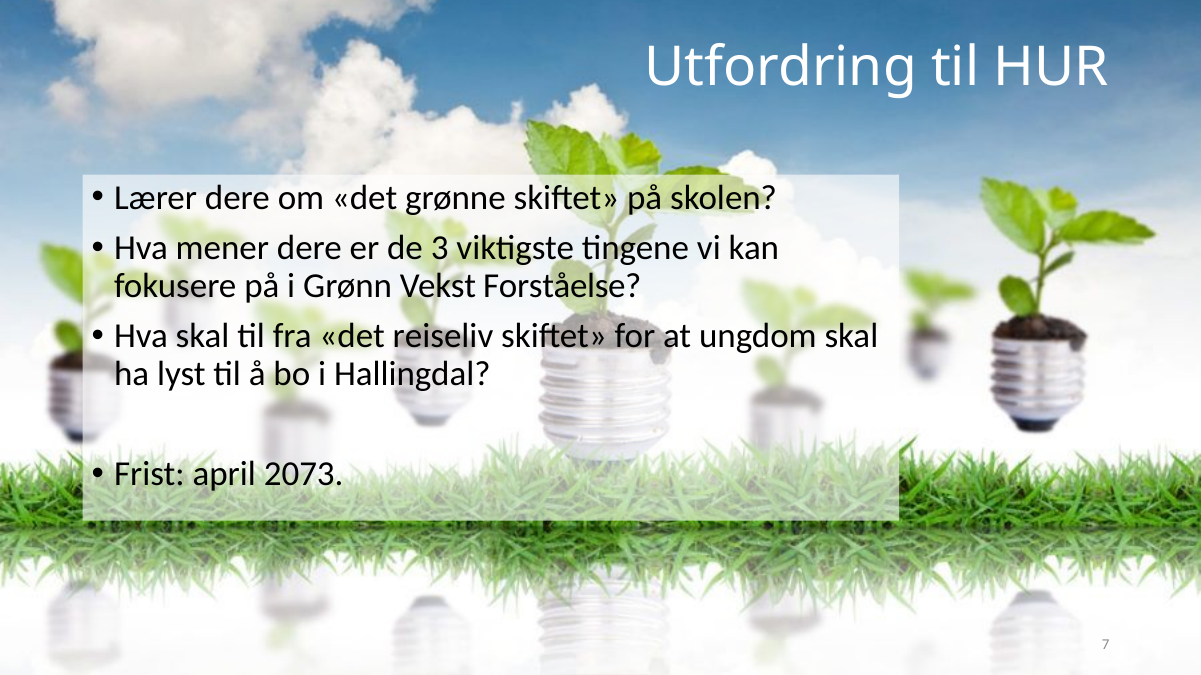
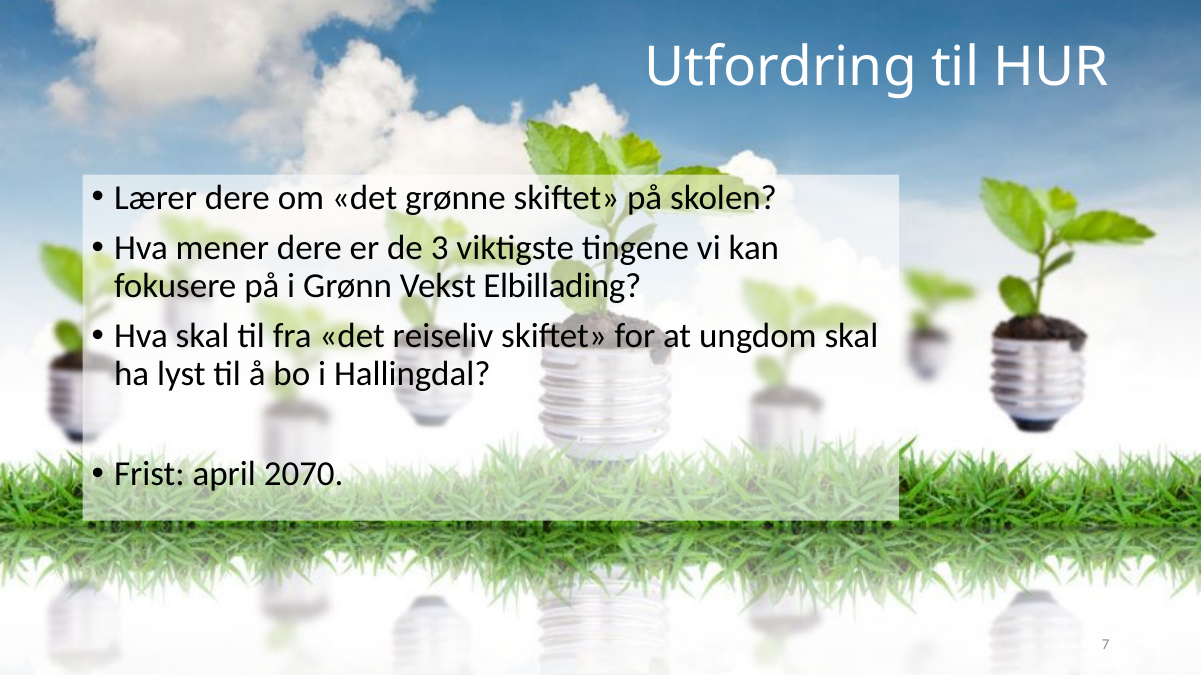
Forståelse: Forståelse -> Elbillading
2073: 2073 -> 2070
